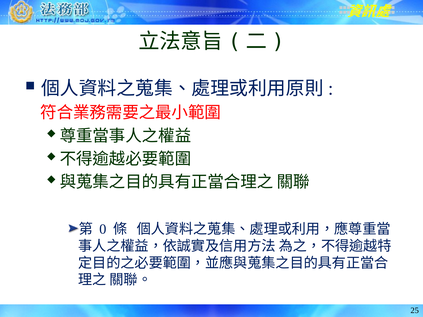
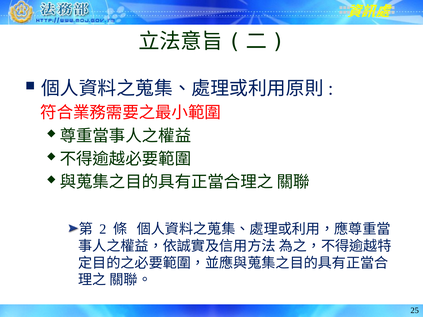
0: 0 -> 2
